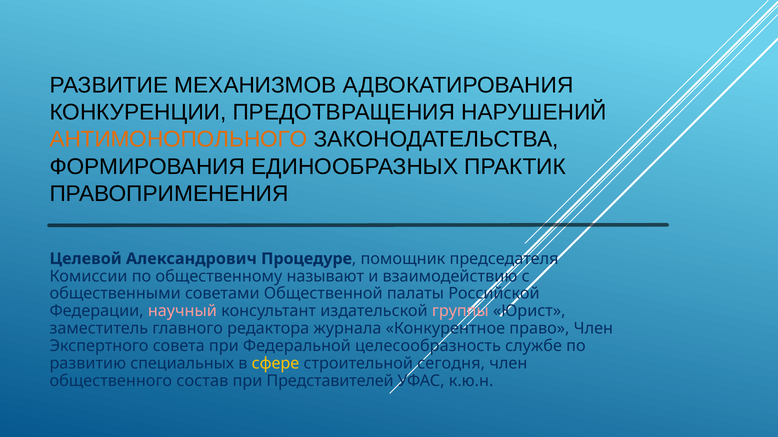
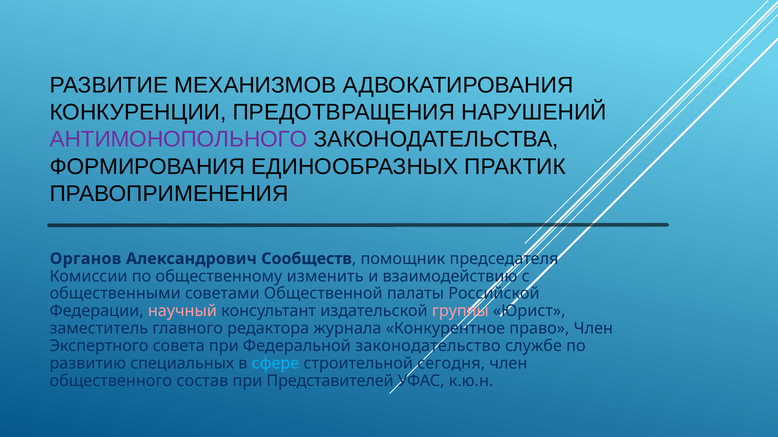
АНТИМОНОПОЛЬНОГО colour: orange -> purple
Целевой: Целевой -> Органов
Процедуре: Процедуре -> Сообществ
называют: называют -> изменить
целесообразность: целесообразность -> законодательство
сфере colour: yellow -> light blue
